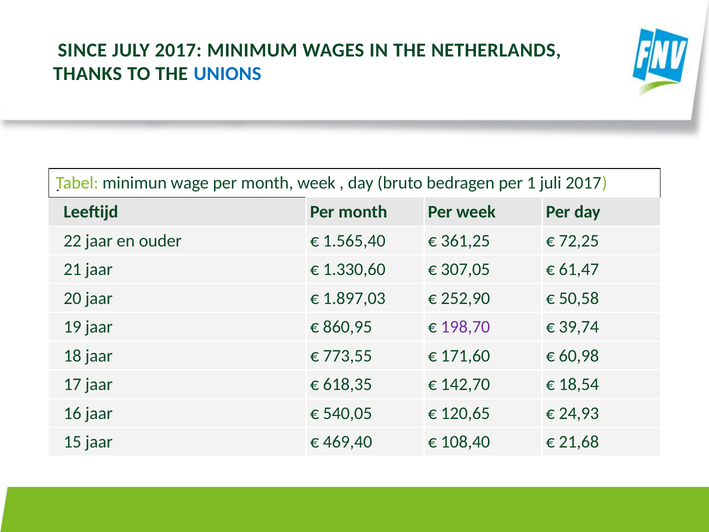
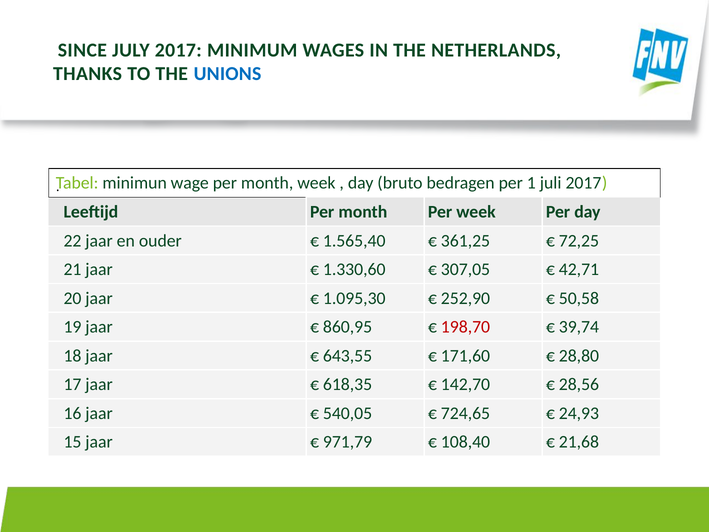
61,47: 61,47 -> 42,71
1.897,03: 1.897,03 -> 1.095,30
198,70 colour: purple -> red
773,55: 773,55 -> 643,55
60,98: 60,98 -> 28,80
18,54: 18,54 -> 28,56
120,65: 120,65 -> 724,65
469,40: 469,40 -> 971,79
